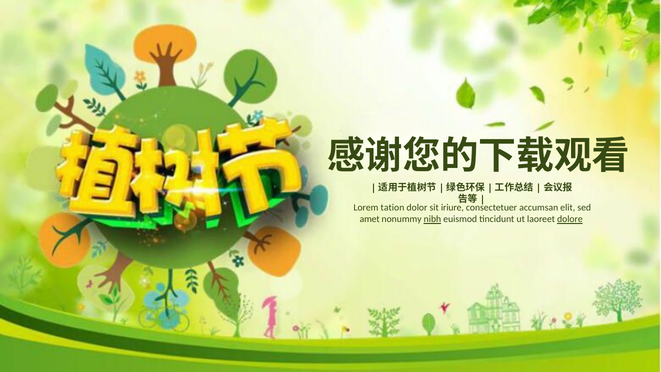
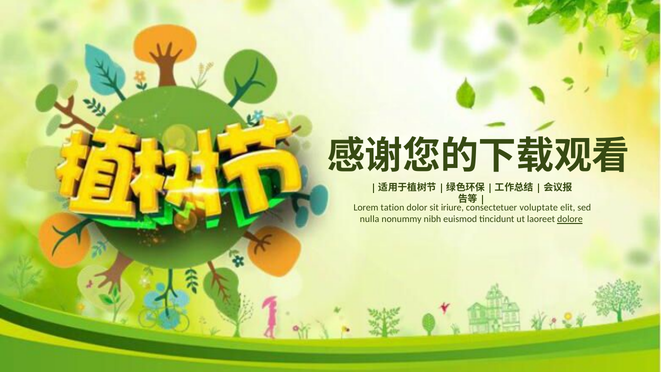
accumsan: accumsan -> voluptate
amet: amet -> nulla
nibh underline: present -> none
